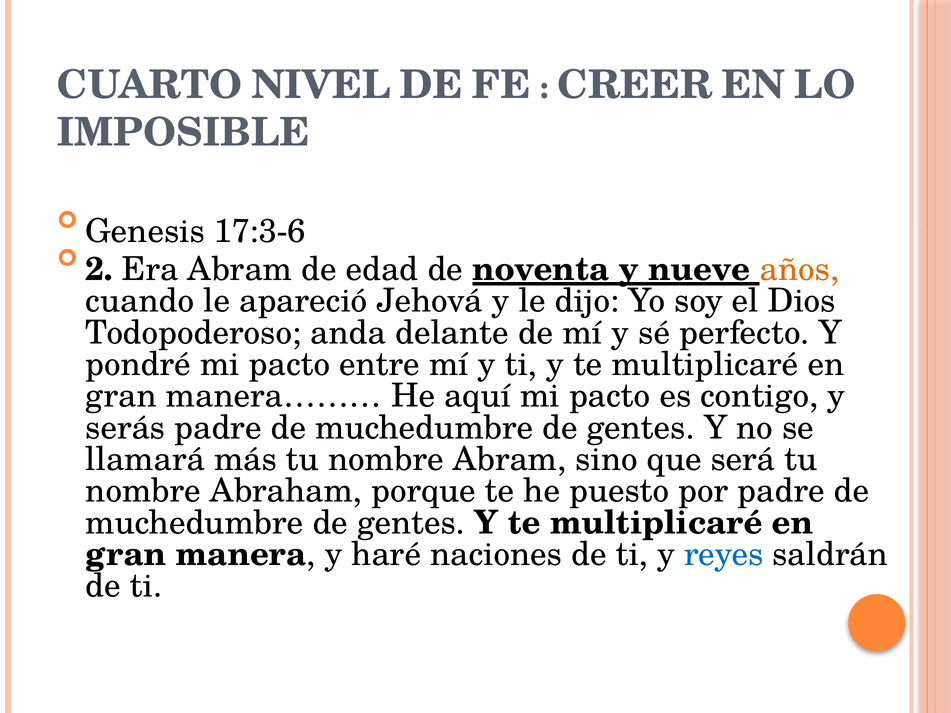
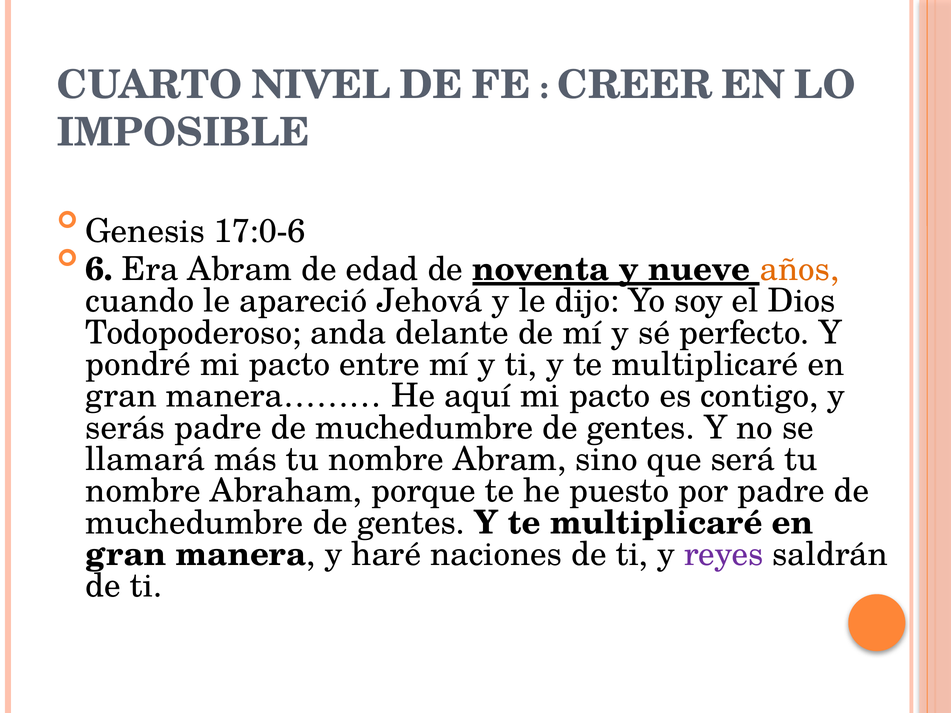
17:3-6: 17:3-6 -> 17:0-6
2: 2 -> 6
reyes colour: blue -> purple
